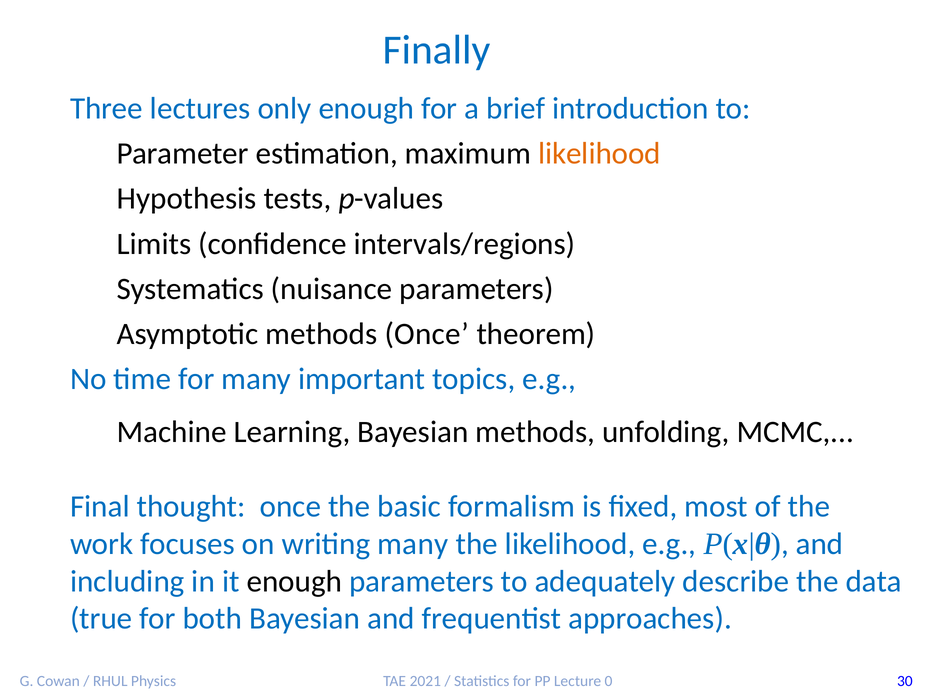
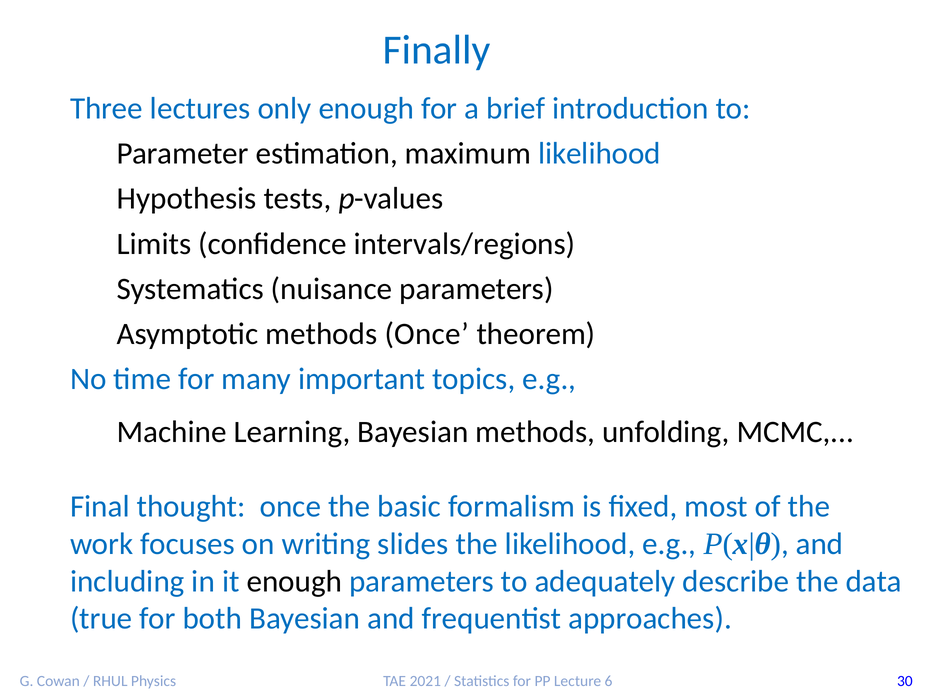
likelihood at (599, 154) colour: orange -> blue
writing many: many -> slides
0: 0 -> 6
